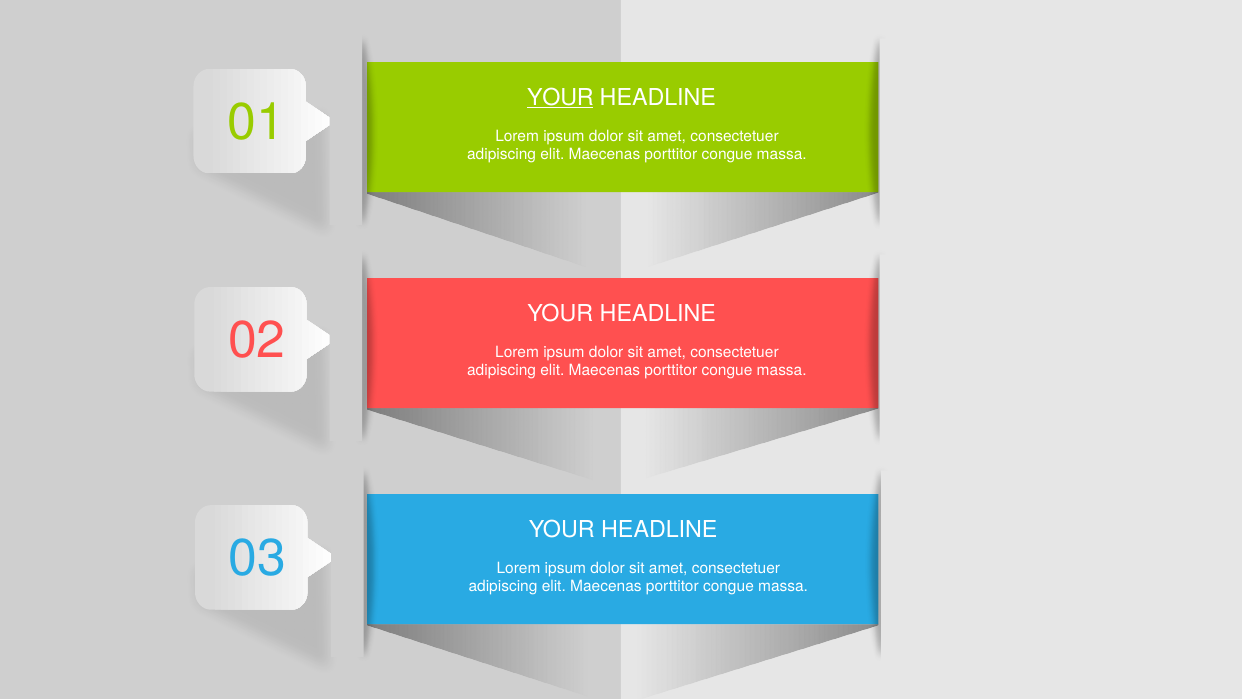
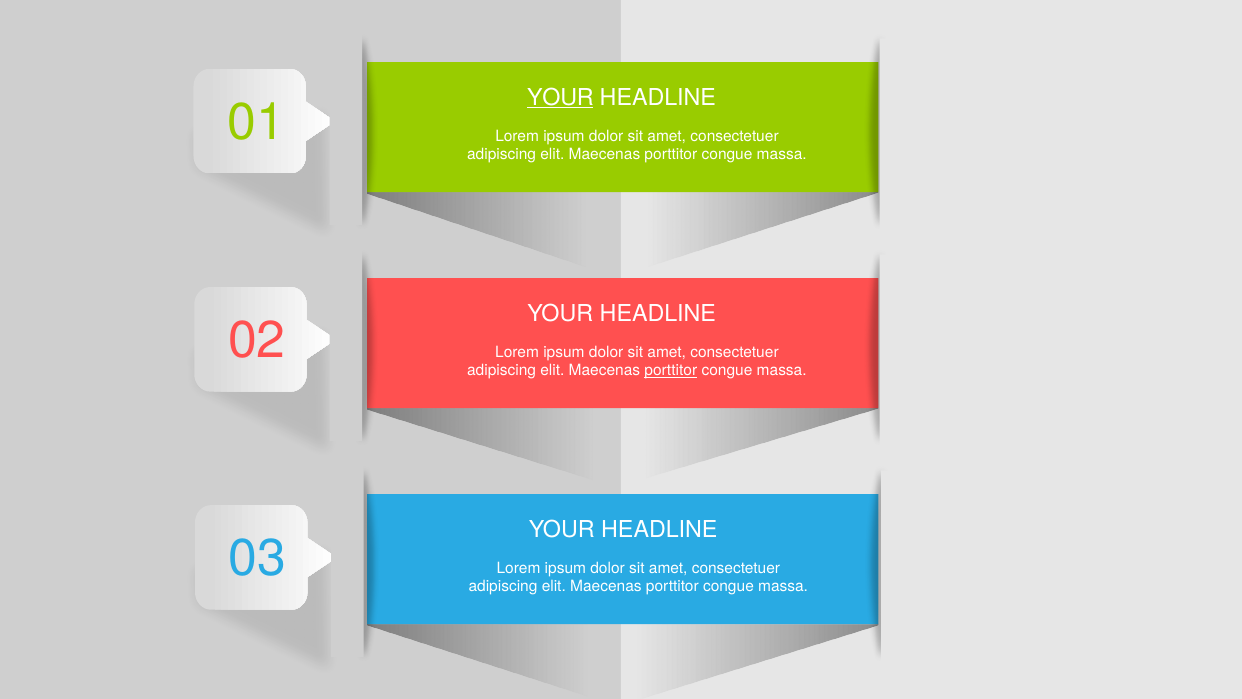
porttitor at (671, 371) underline: none -> present
